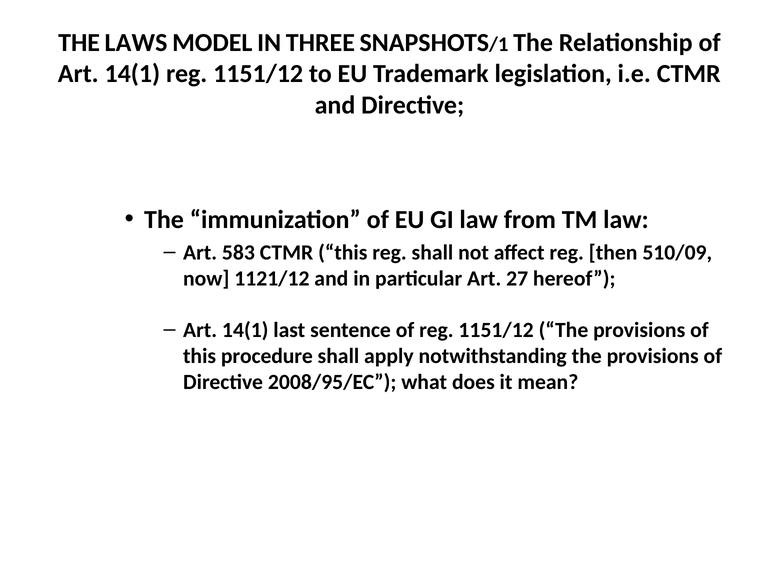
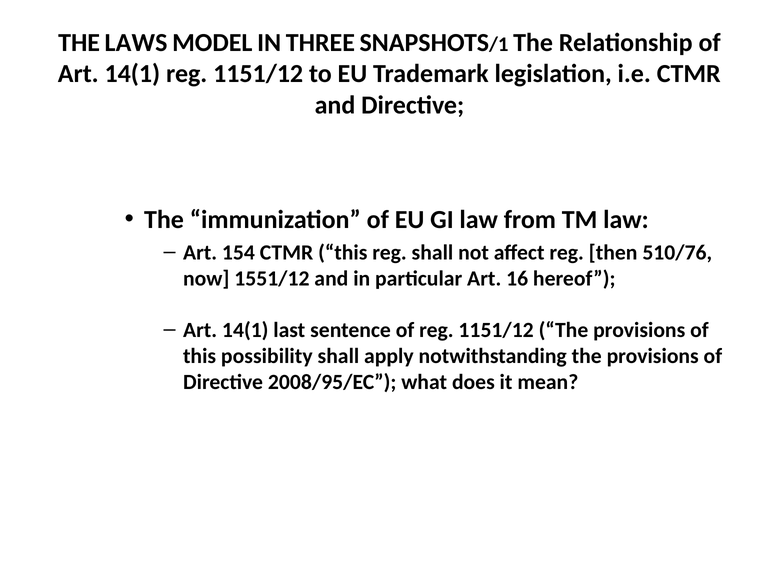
583: 583 -> 154
510/09: 510/09 -> 510/76
1121/12: 1121/12 -> 1551/12
27: 27 -> 16
procedure: procedure -> possibility
